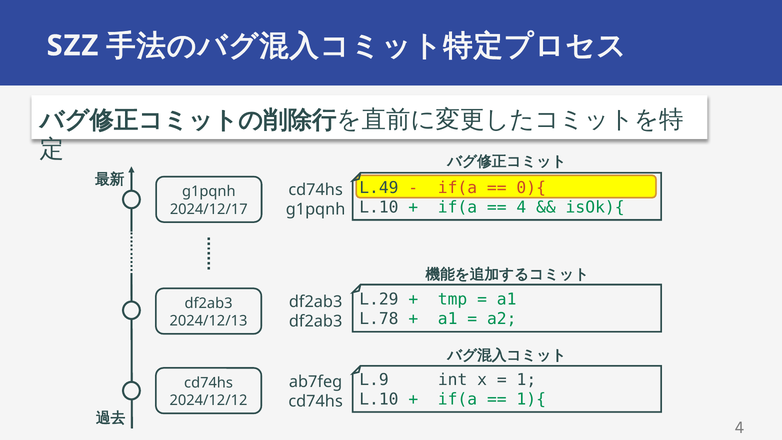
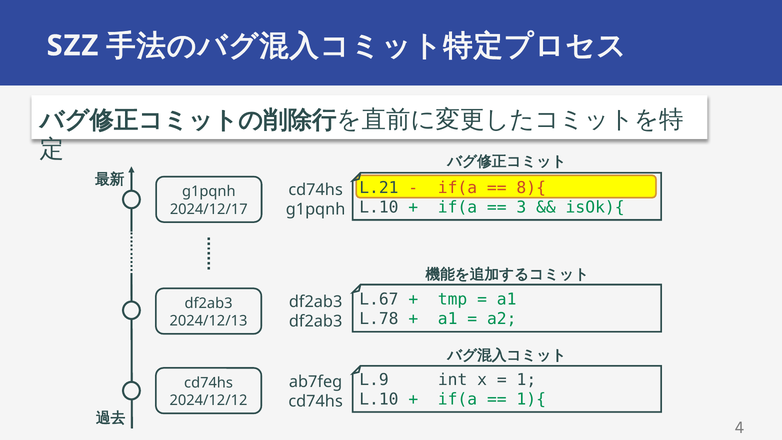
L.49: L.49 -> L.21
0){: 0){ -> 8){
4 at (521, 207): 4 -> 3
L.29: L.29 -> L.67
